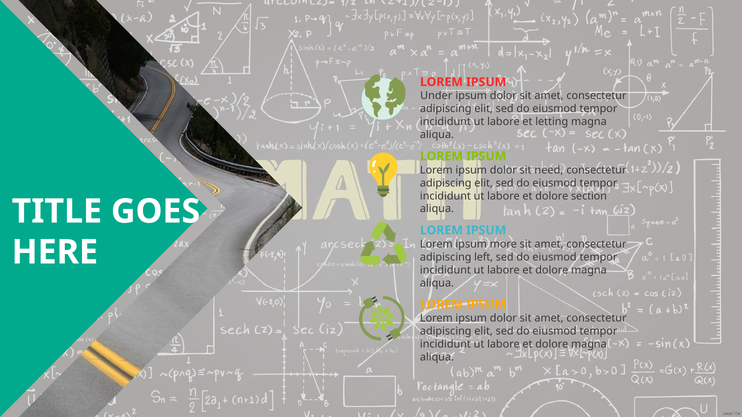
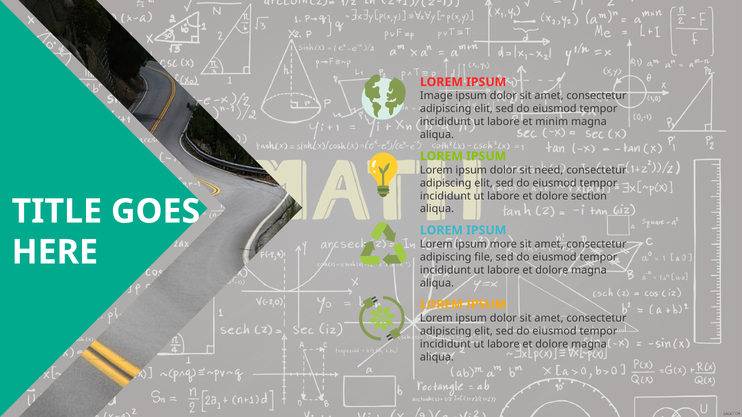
Under: Under -> Image
letting: letting -> minim
left: left -> file
